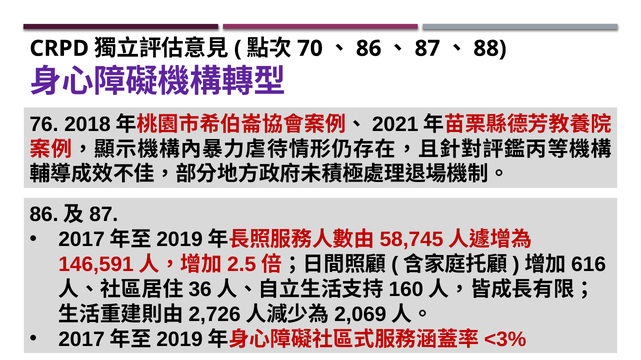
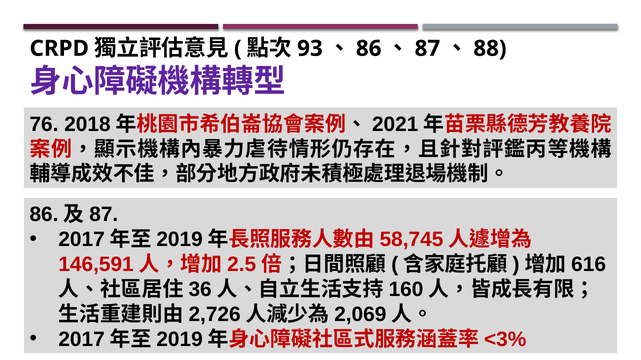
70: 70 -> 93
